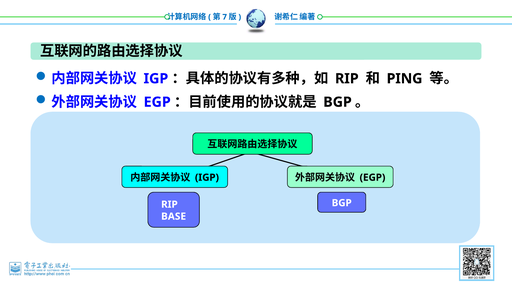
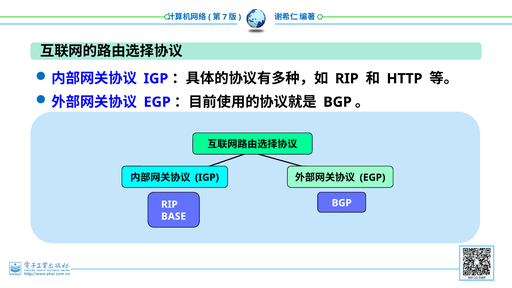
PING: PING -> HTTP
